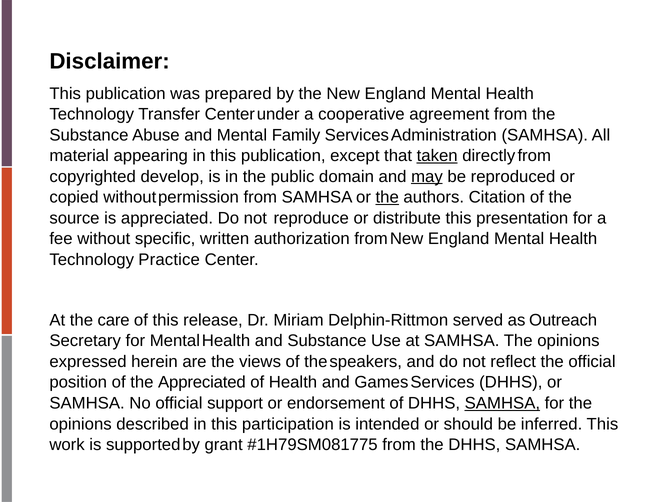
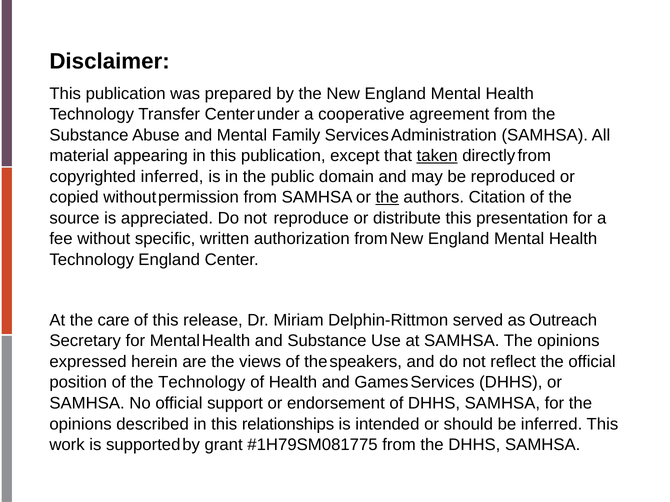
copyrighted develop: develop -> inferred
may underline: present -> none
Technology Practice: Practice -> England
the Appreciated: Appreciated -> Technology
SAMHSA at (502, 404) underline: present -> none
participation: participation -> relationships
